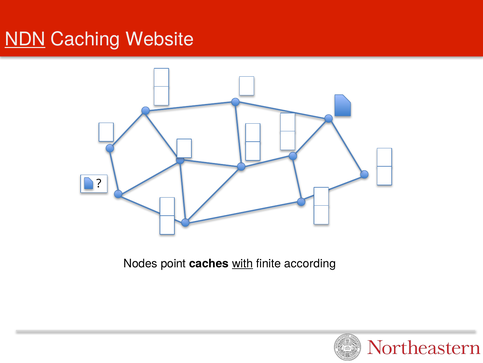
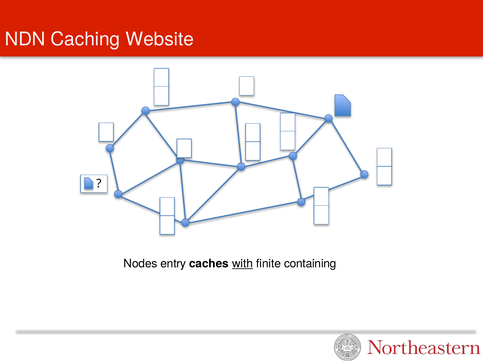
NDN underline: present -> none
point: point -> entry
according: according -> containing
